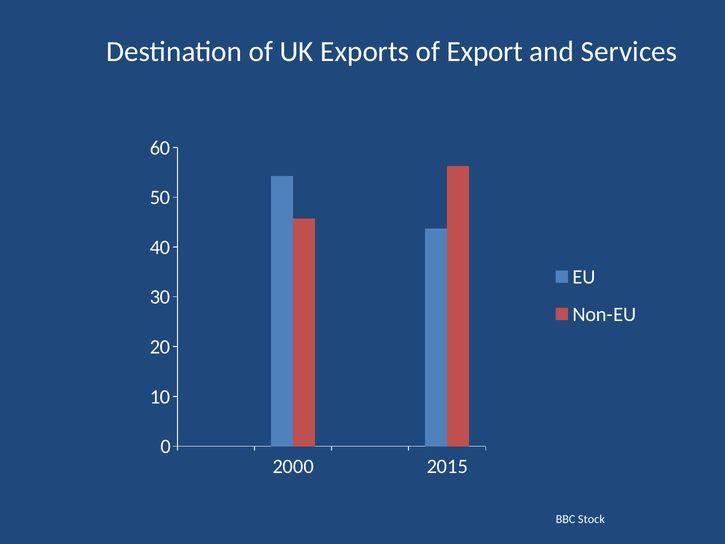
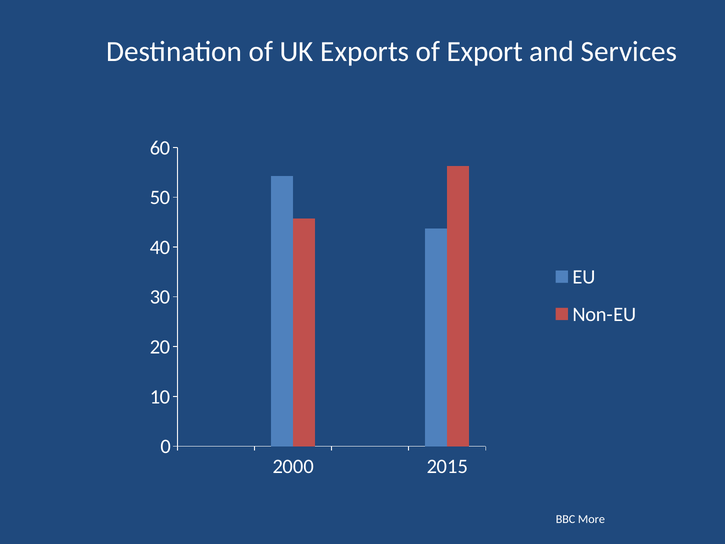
Stock: Stock -> More
